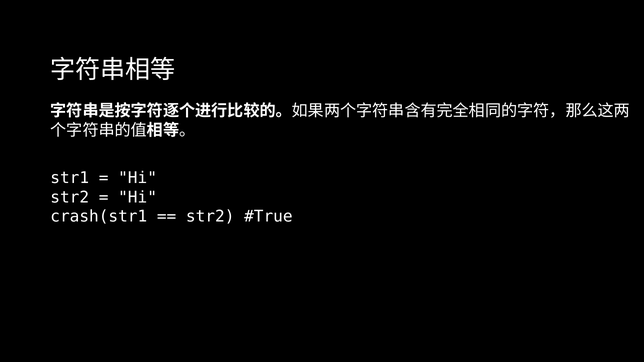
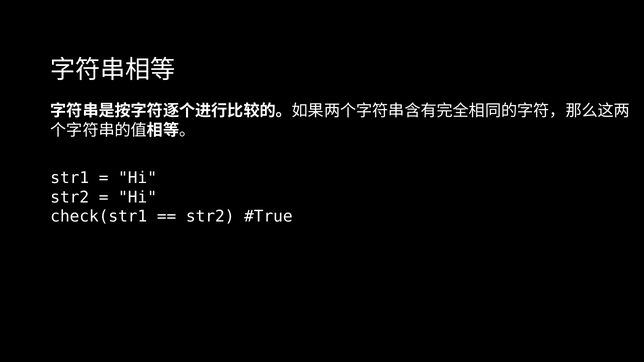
crash(str1: crash(str1 -> check(str1
